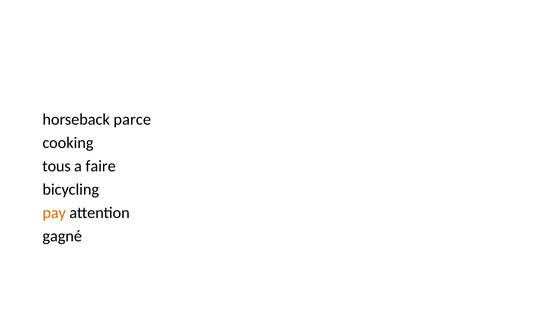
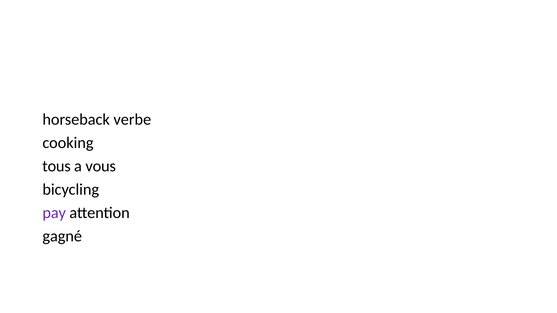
parce: parce -> verbe
faire: faire -> vous
pay colour: orange -> purple
